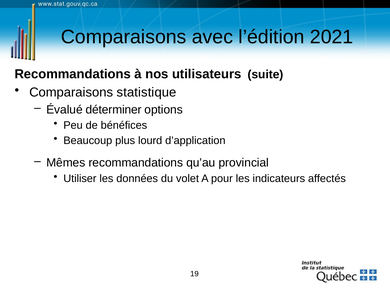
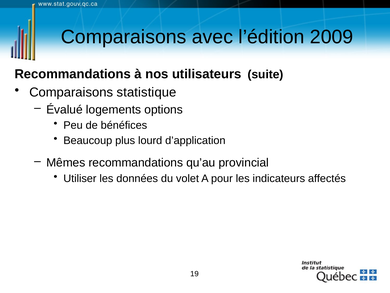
2021: 2021 -> 2009
déterminer: déterminer -> logements
